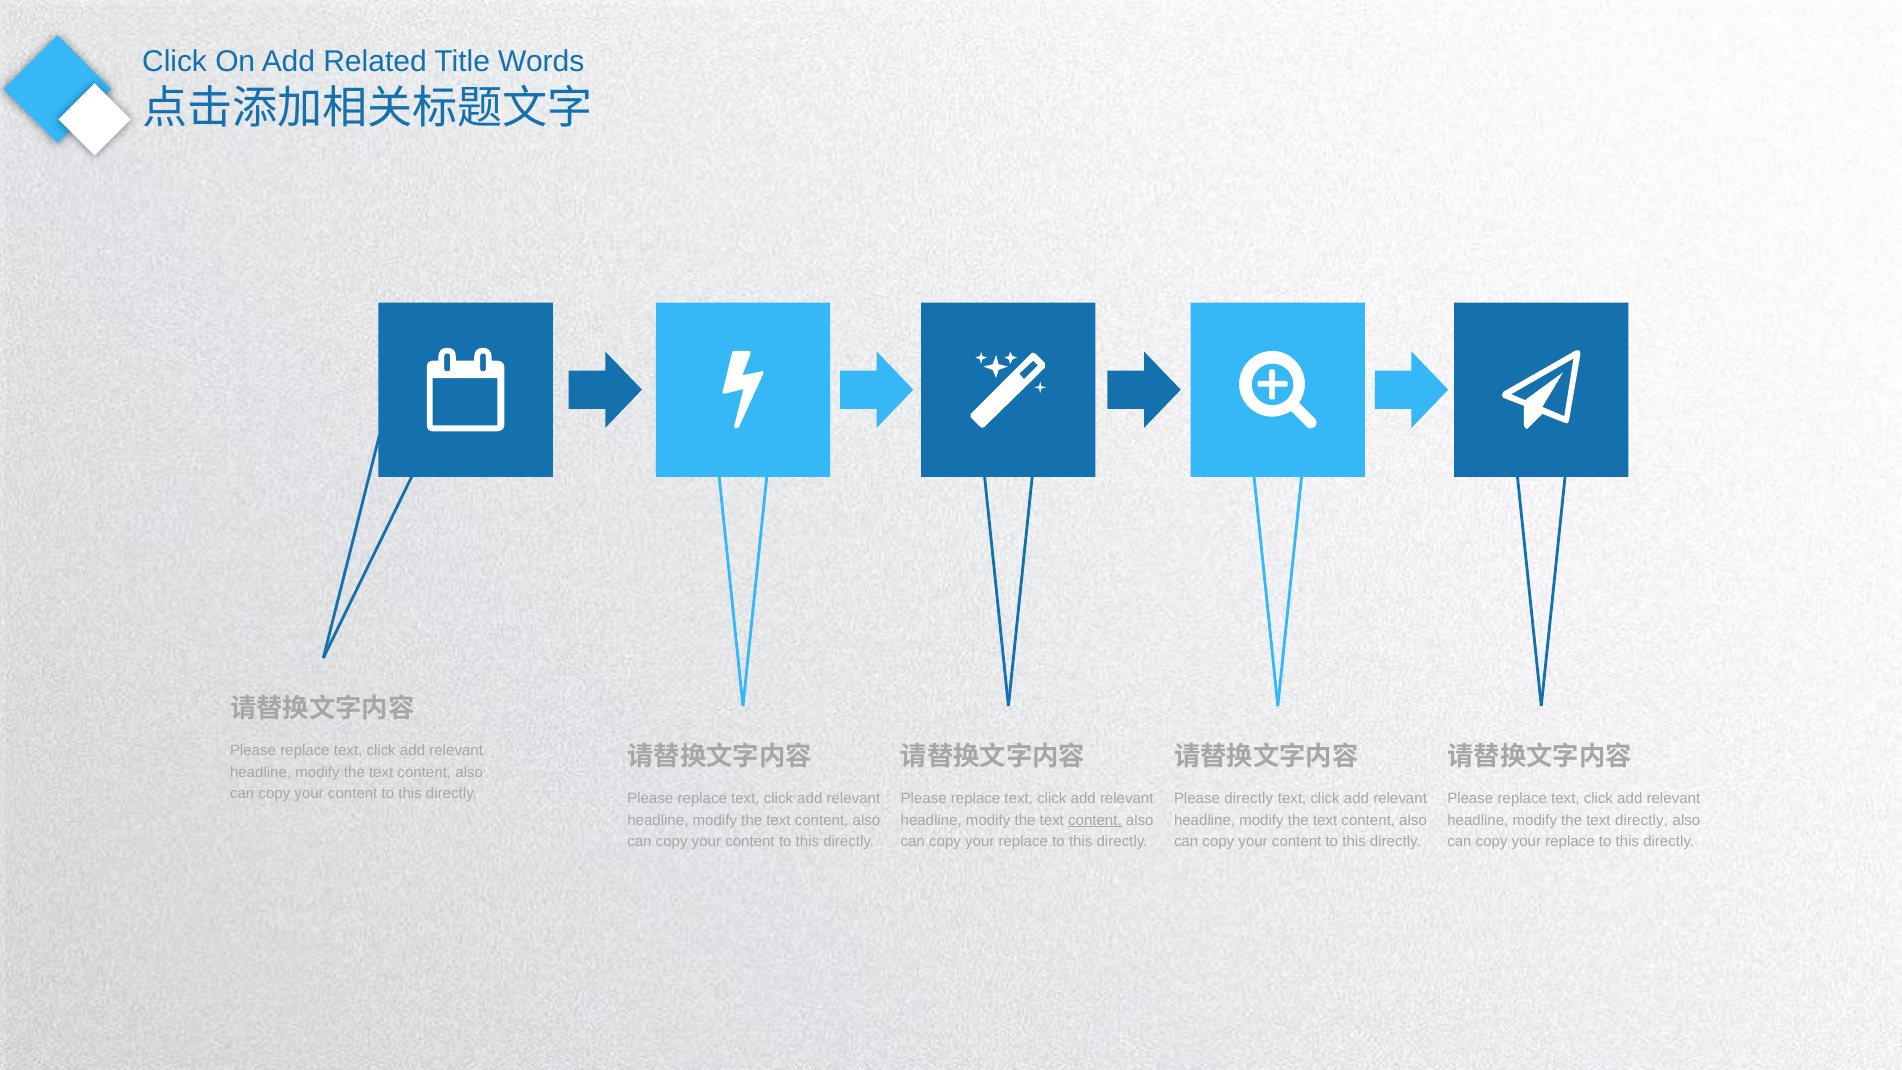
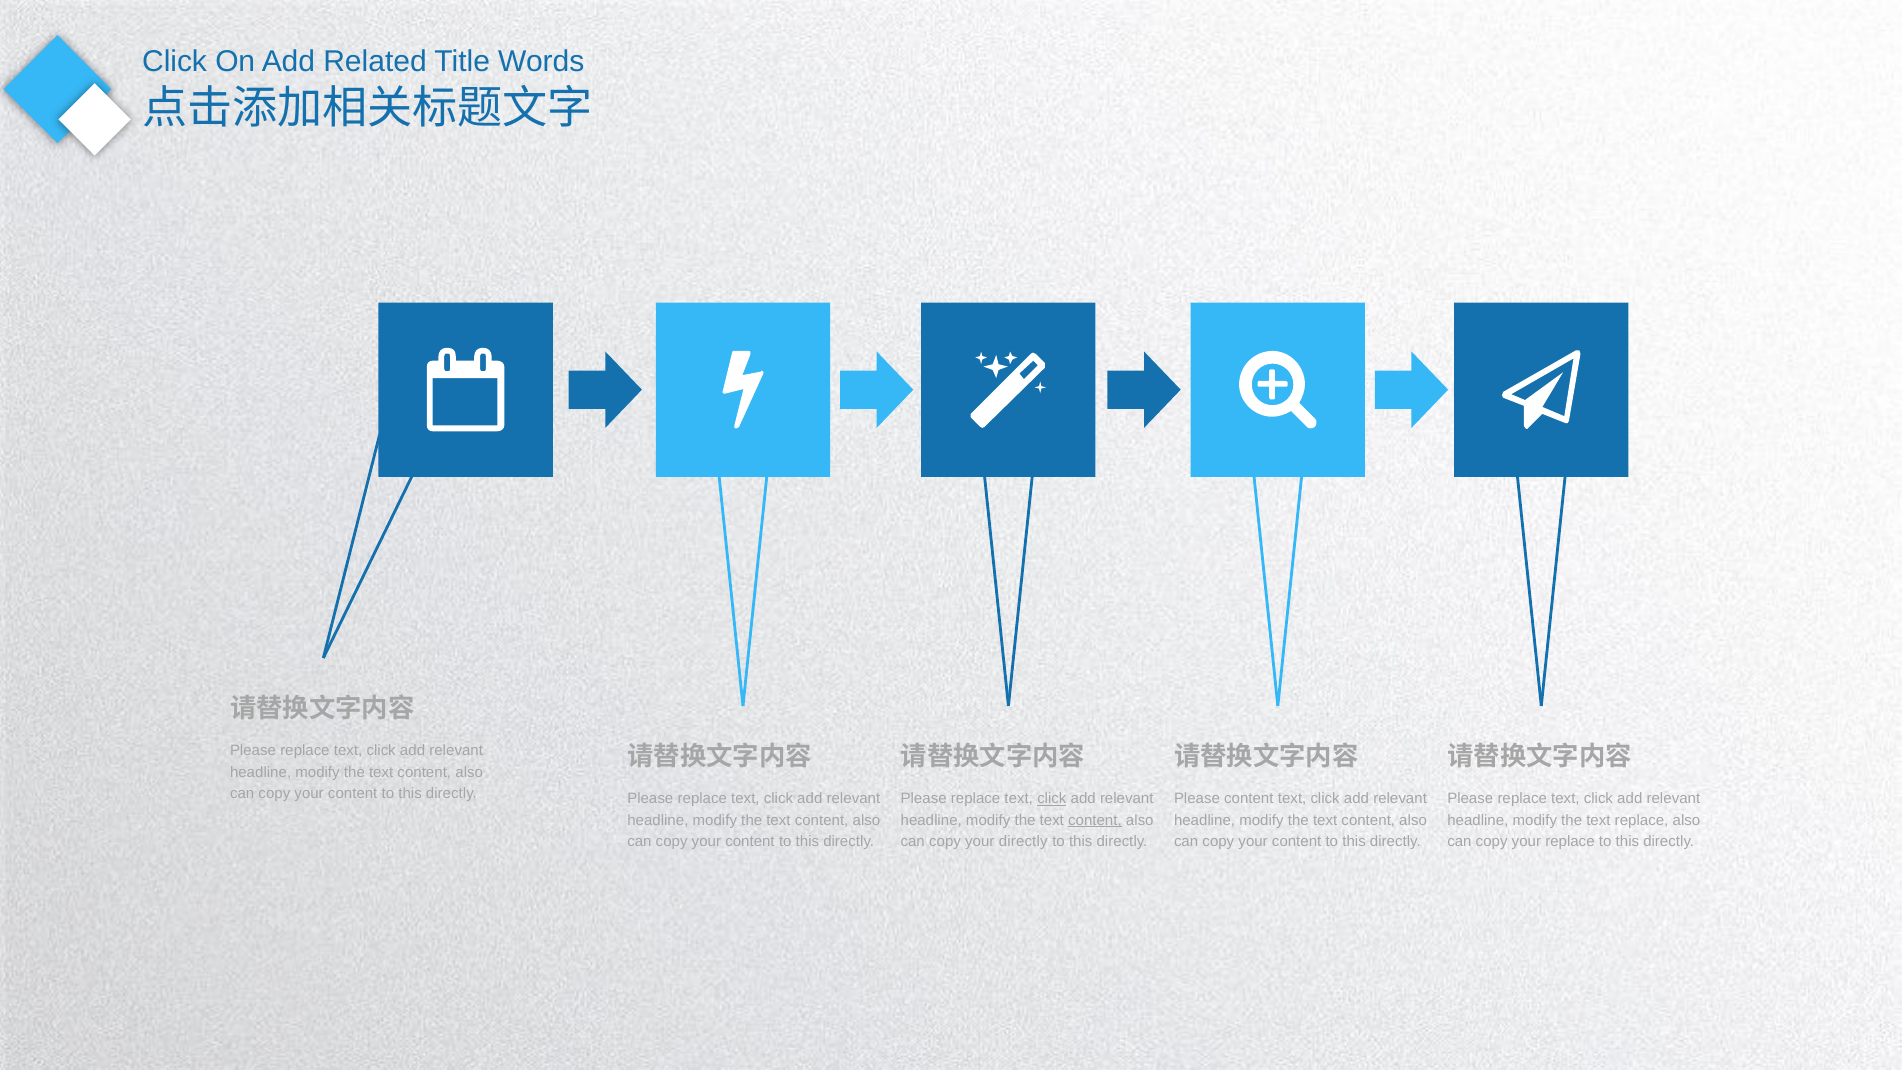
click at (1052, 799) underline: none -> present
Please directly: directly -> content
text directly: directly -> replace
replace at (1023, 842): replace -> directly
